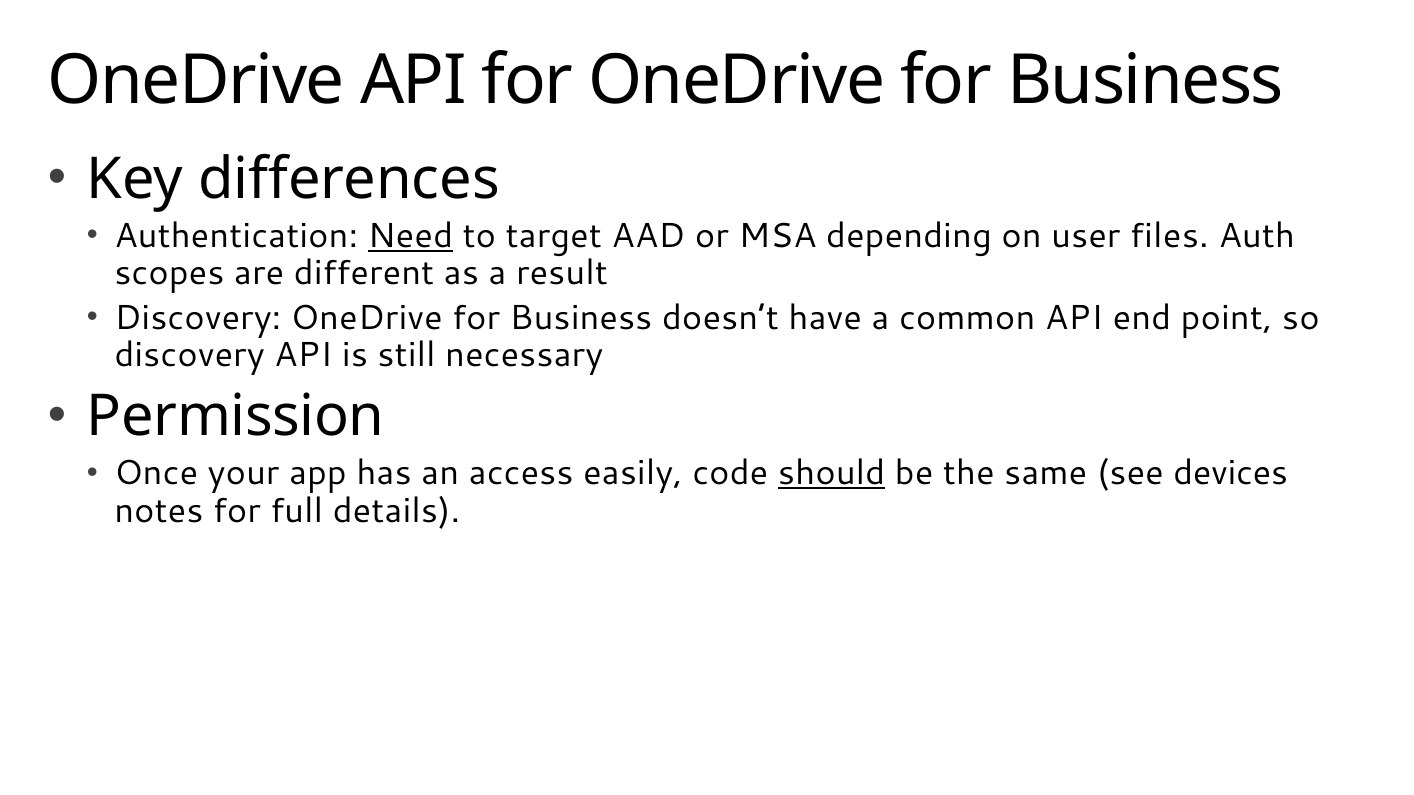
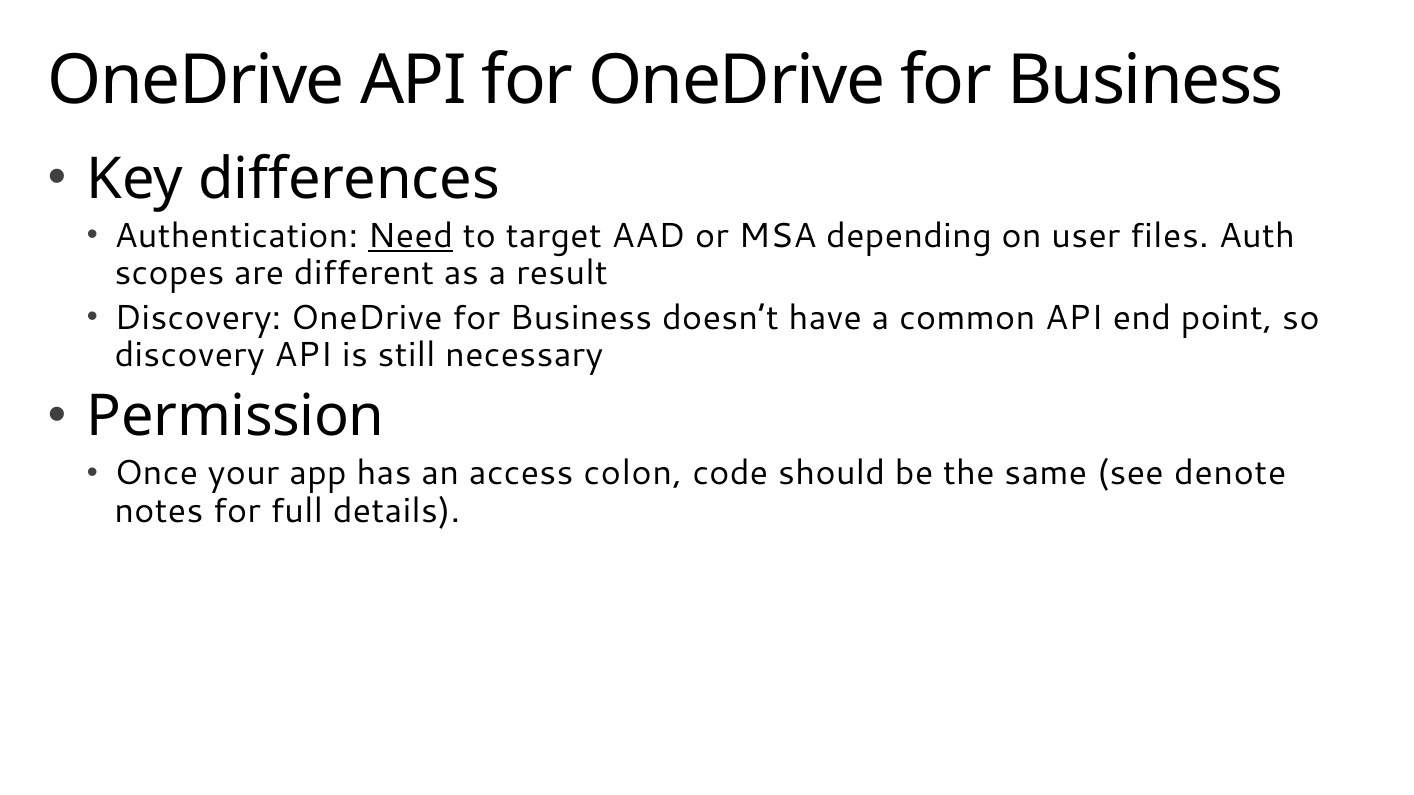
easily: easily -> colon
should underline: present -> none
devices: devices -> denote
